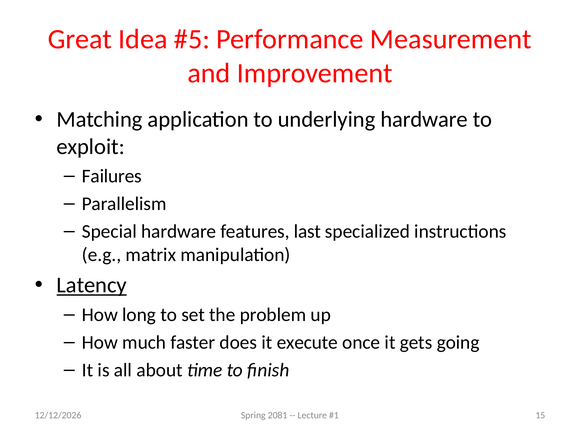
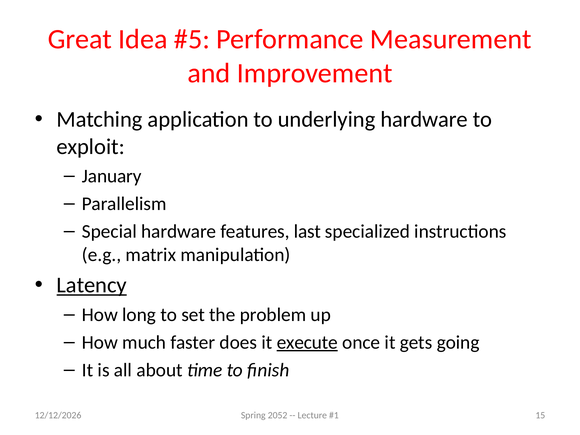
Failures: Failures -> January
execute underline: none -> present
2081: 2081 -> 2052
